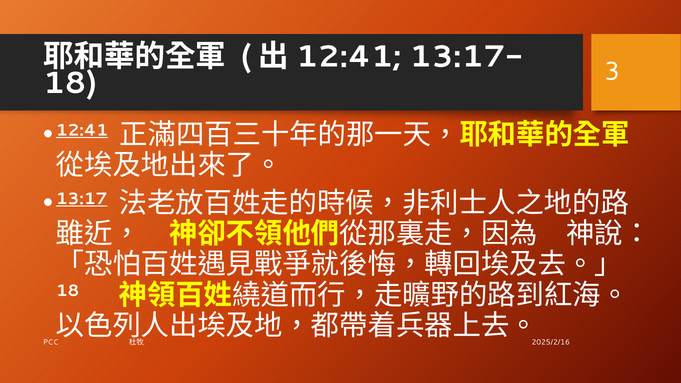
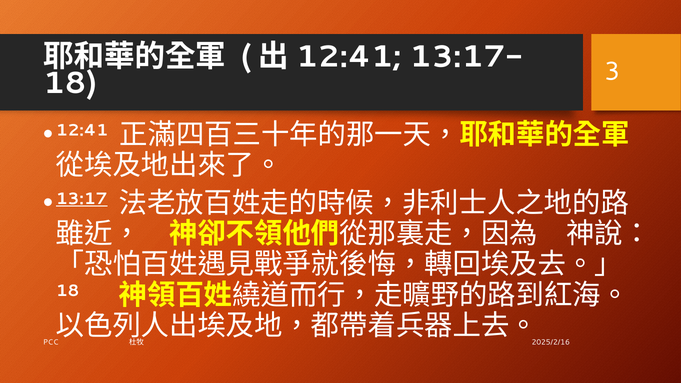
12:41 underline: present -> none
